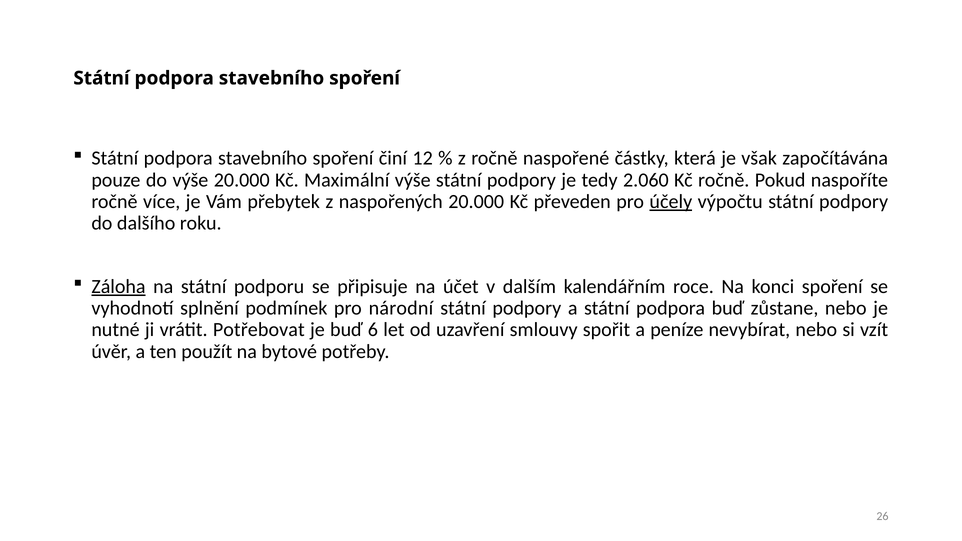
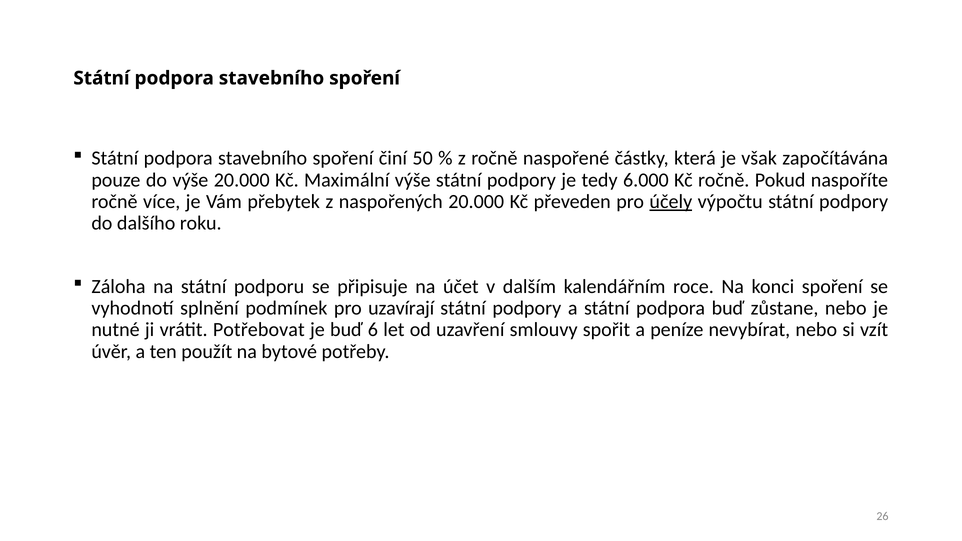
12: 12 -> 50
2.060: 2.060 -> 6.000
Záloha underline: present -> none
národní: národní -> uzavírají
